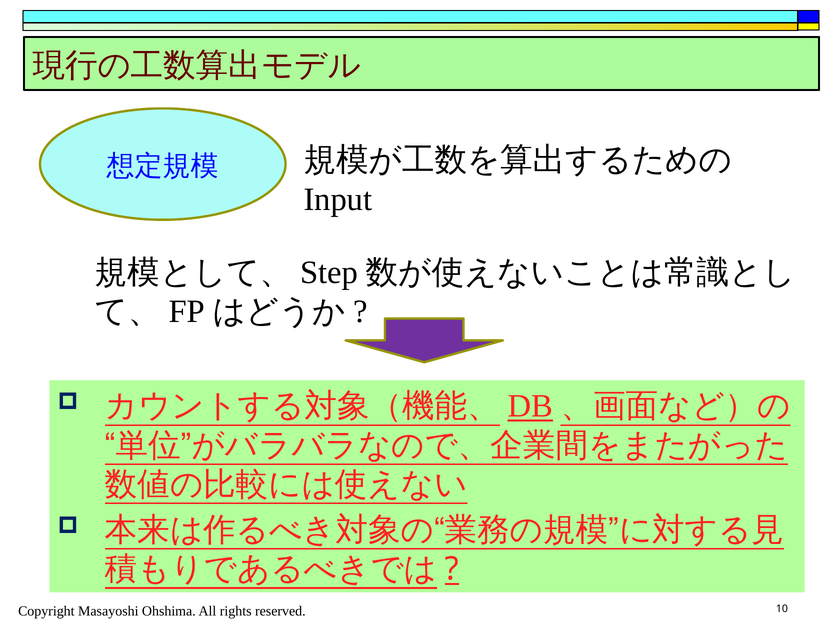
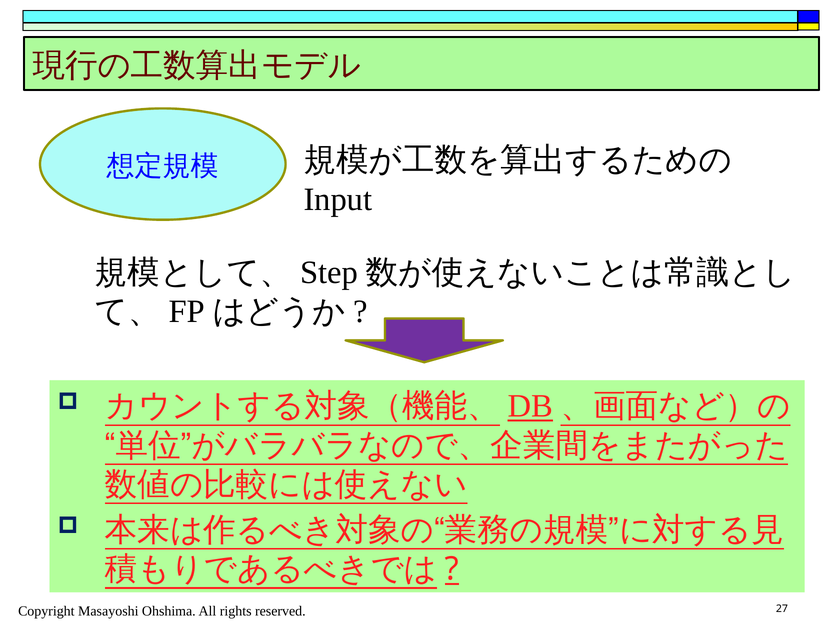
10: 10 -> 27
